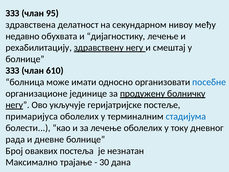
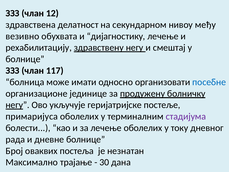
95: 95 -> 12
недавно: недавно -> везивно
610: 610 -> 117
стадијума colour: blue -> purple
